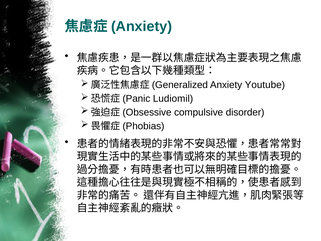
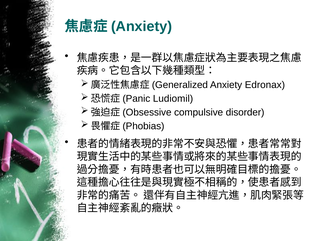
Youtube: Youtube -> Edronax
